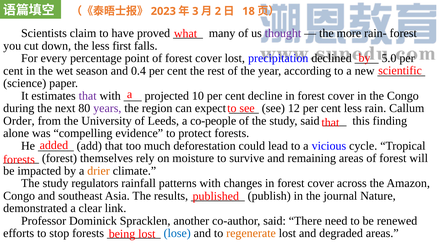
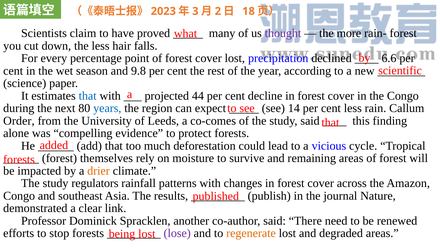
first: first -> hair
5.0: 5.0 -> 6.6
0.4: 0.4 -> 9.8
that at (88, 96) colour: purple -> blue
10: 10 -> 44
years colour: purple -> blue
12: 12 -> 14
co-people: co-people -> co-comes
lose colour: blue -> purple
